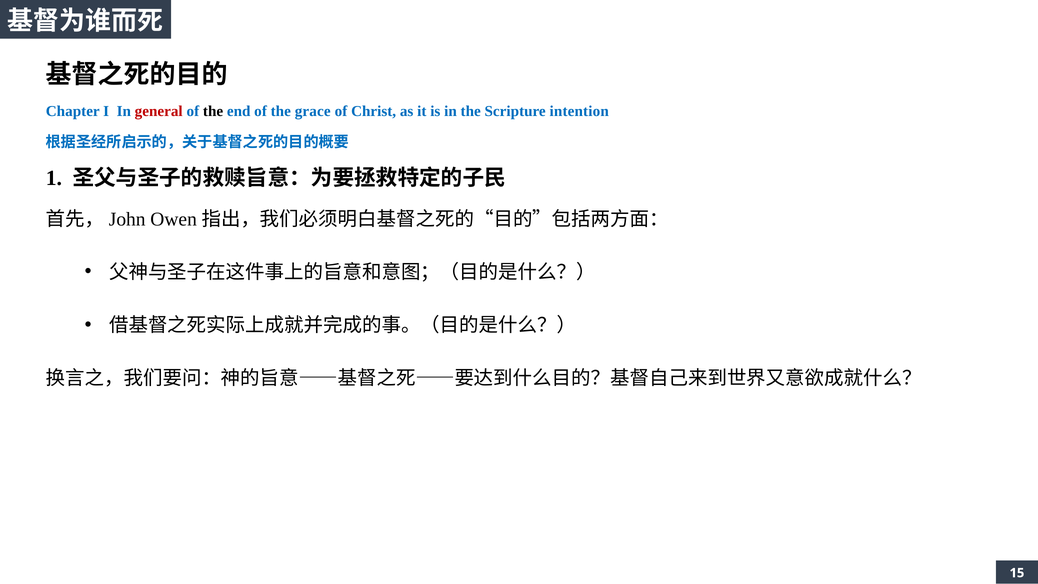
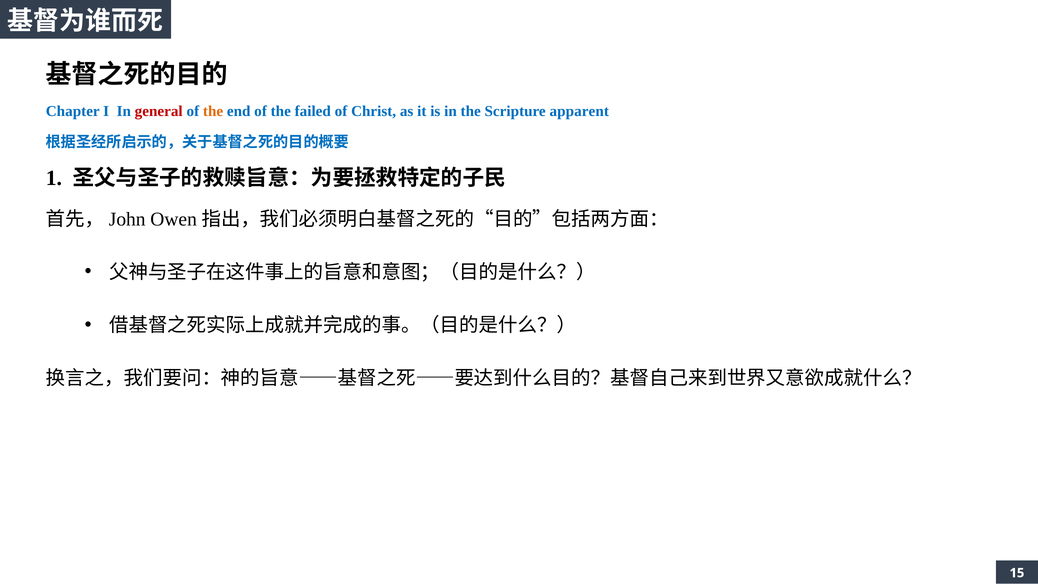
the at (213, 111) colour: black -> orange
grace: grace -> failed
intention: intention -> apparent
